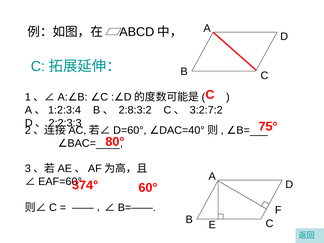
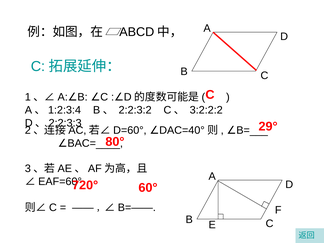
2:8:3:2: 2:8:3:2 -> 2:2:3:2
3:2:7:2: 3:2:7:2 -> 3:2:2:2
75°: 75° -> 29°
374°: 374° -> 720°
